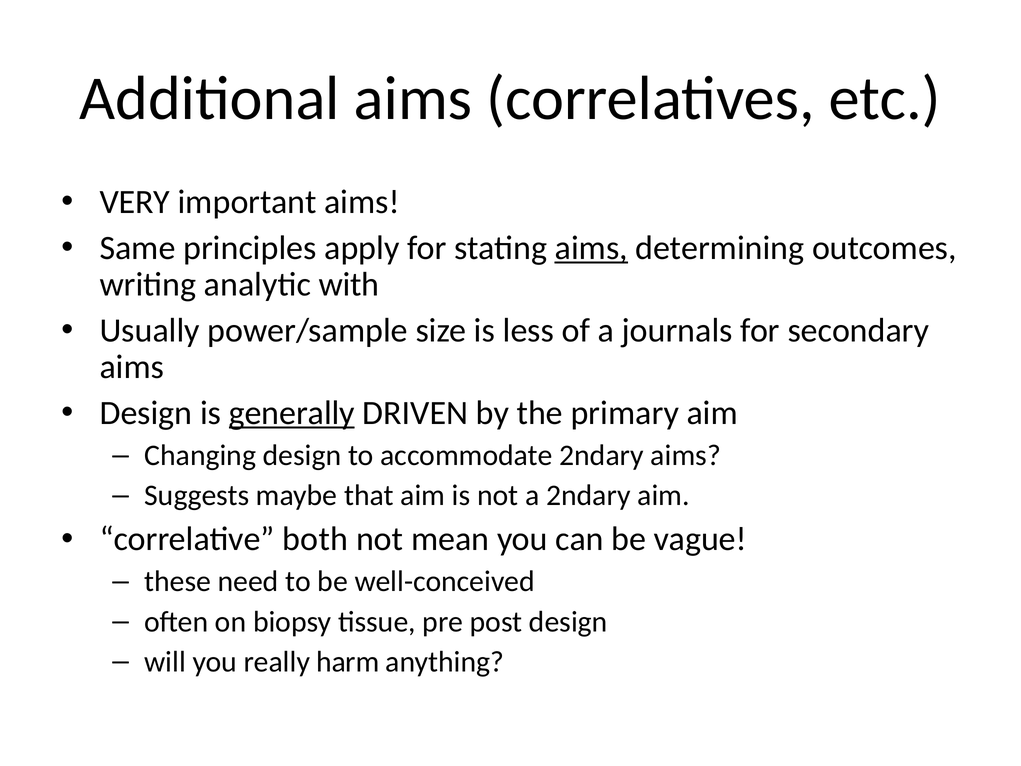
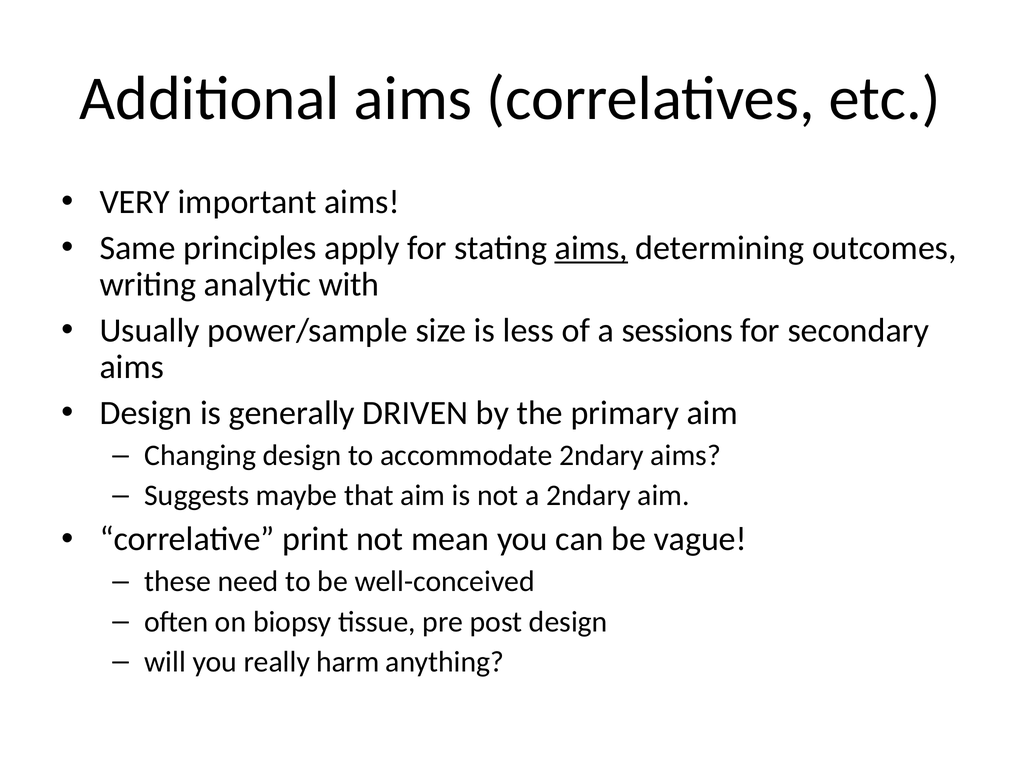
journals: journals -> sessions
generally underline: present -> none
both: both -> print
